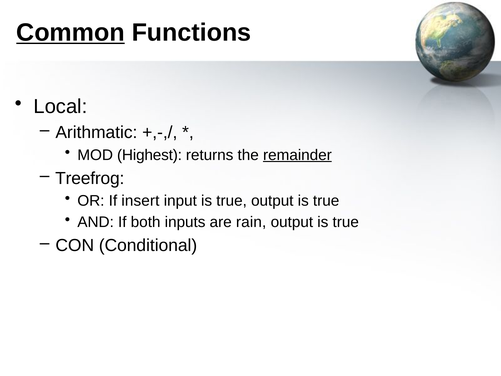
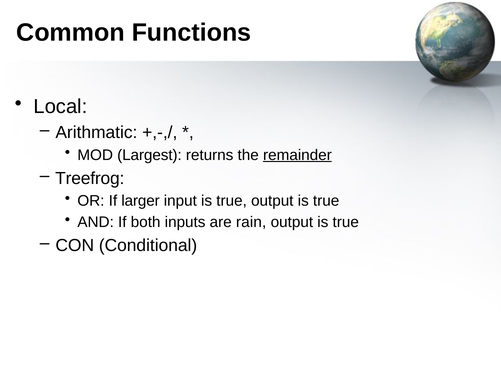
Common underline: present -> none
Highest: Highest -> Largest
insert: insert -> larger
